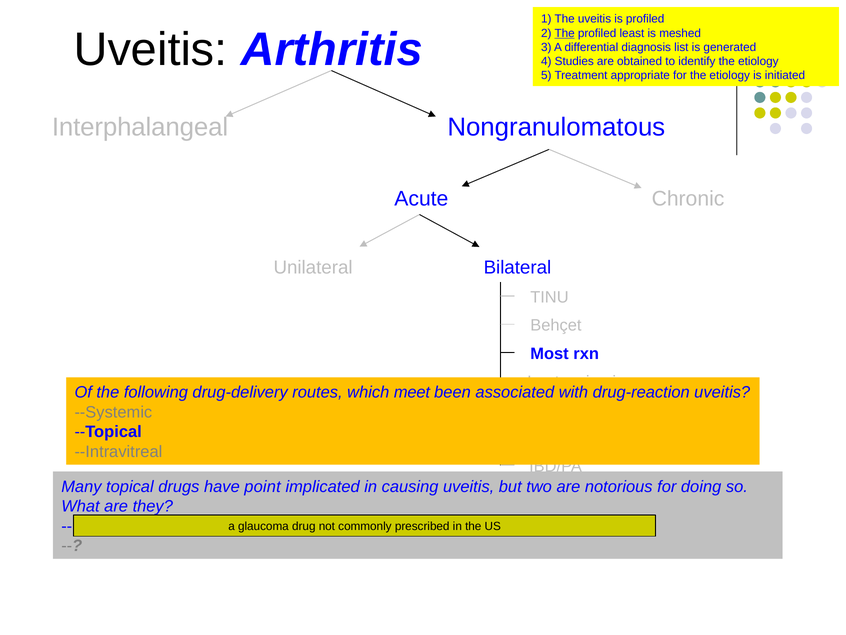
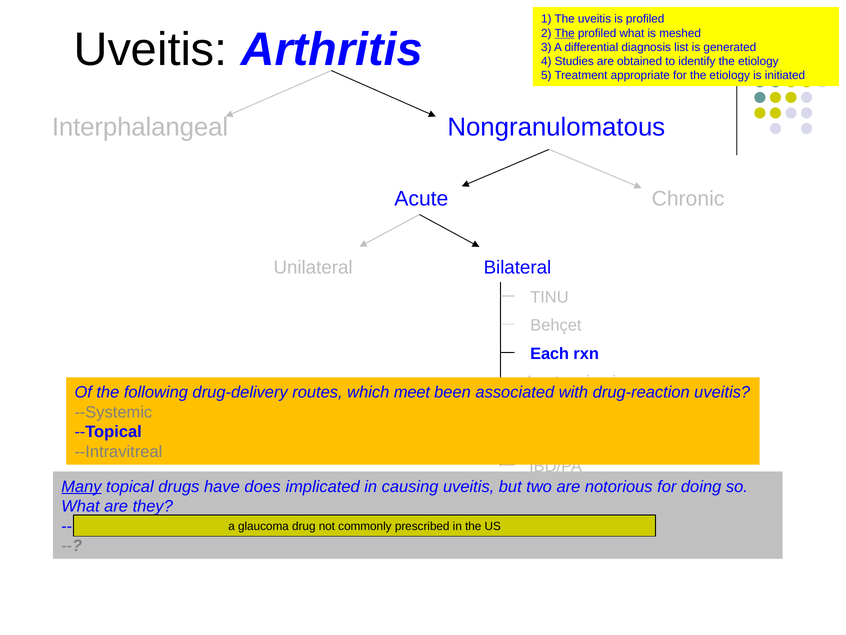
profiled least: least -> what
Most: Most -> Each
Many underline: none -> present
point: point -> does
